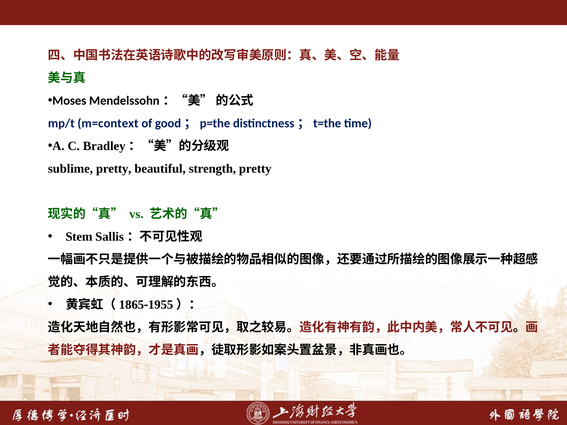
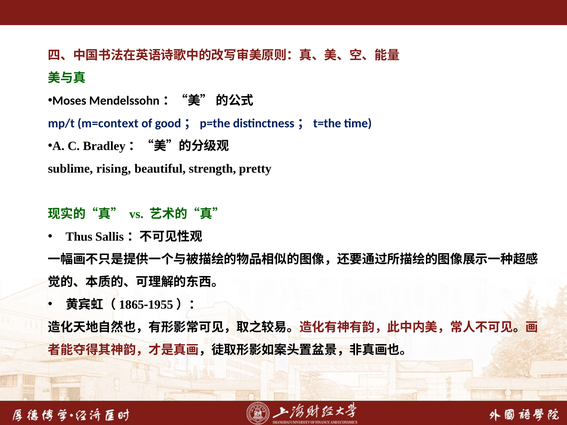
sublime pretty: pretty -> rising
Stem: Stem -> Thus
